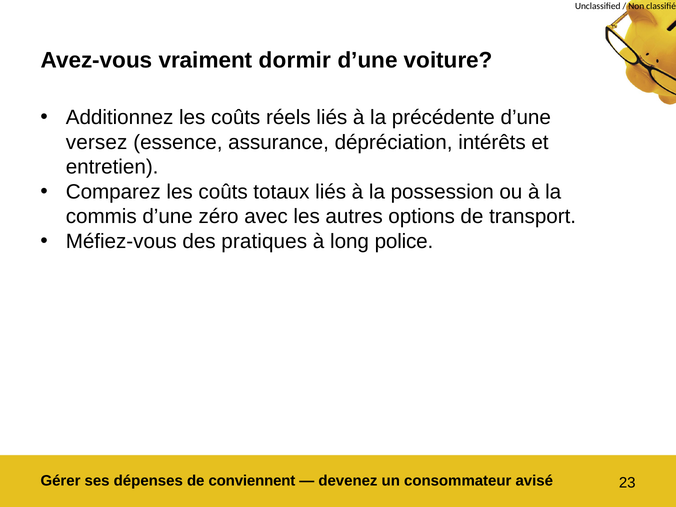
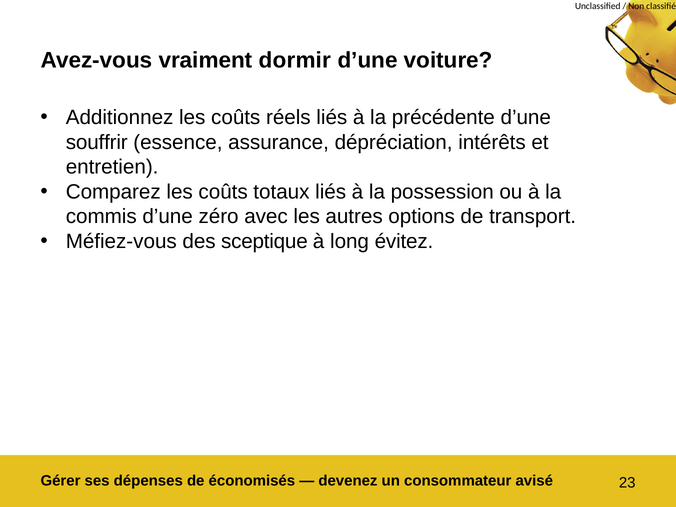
versez: versez -> souffrir
pratiques: pratiques -> sceptique
police: police -> évitez
conviennent: conviennent -> économisés
